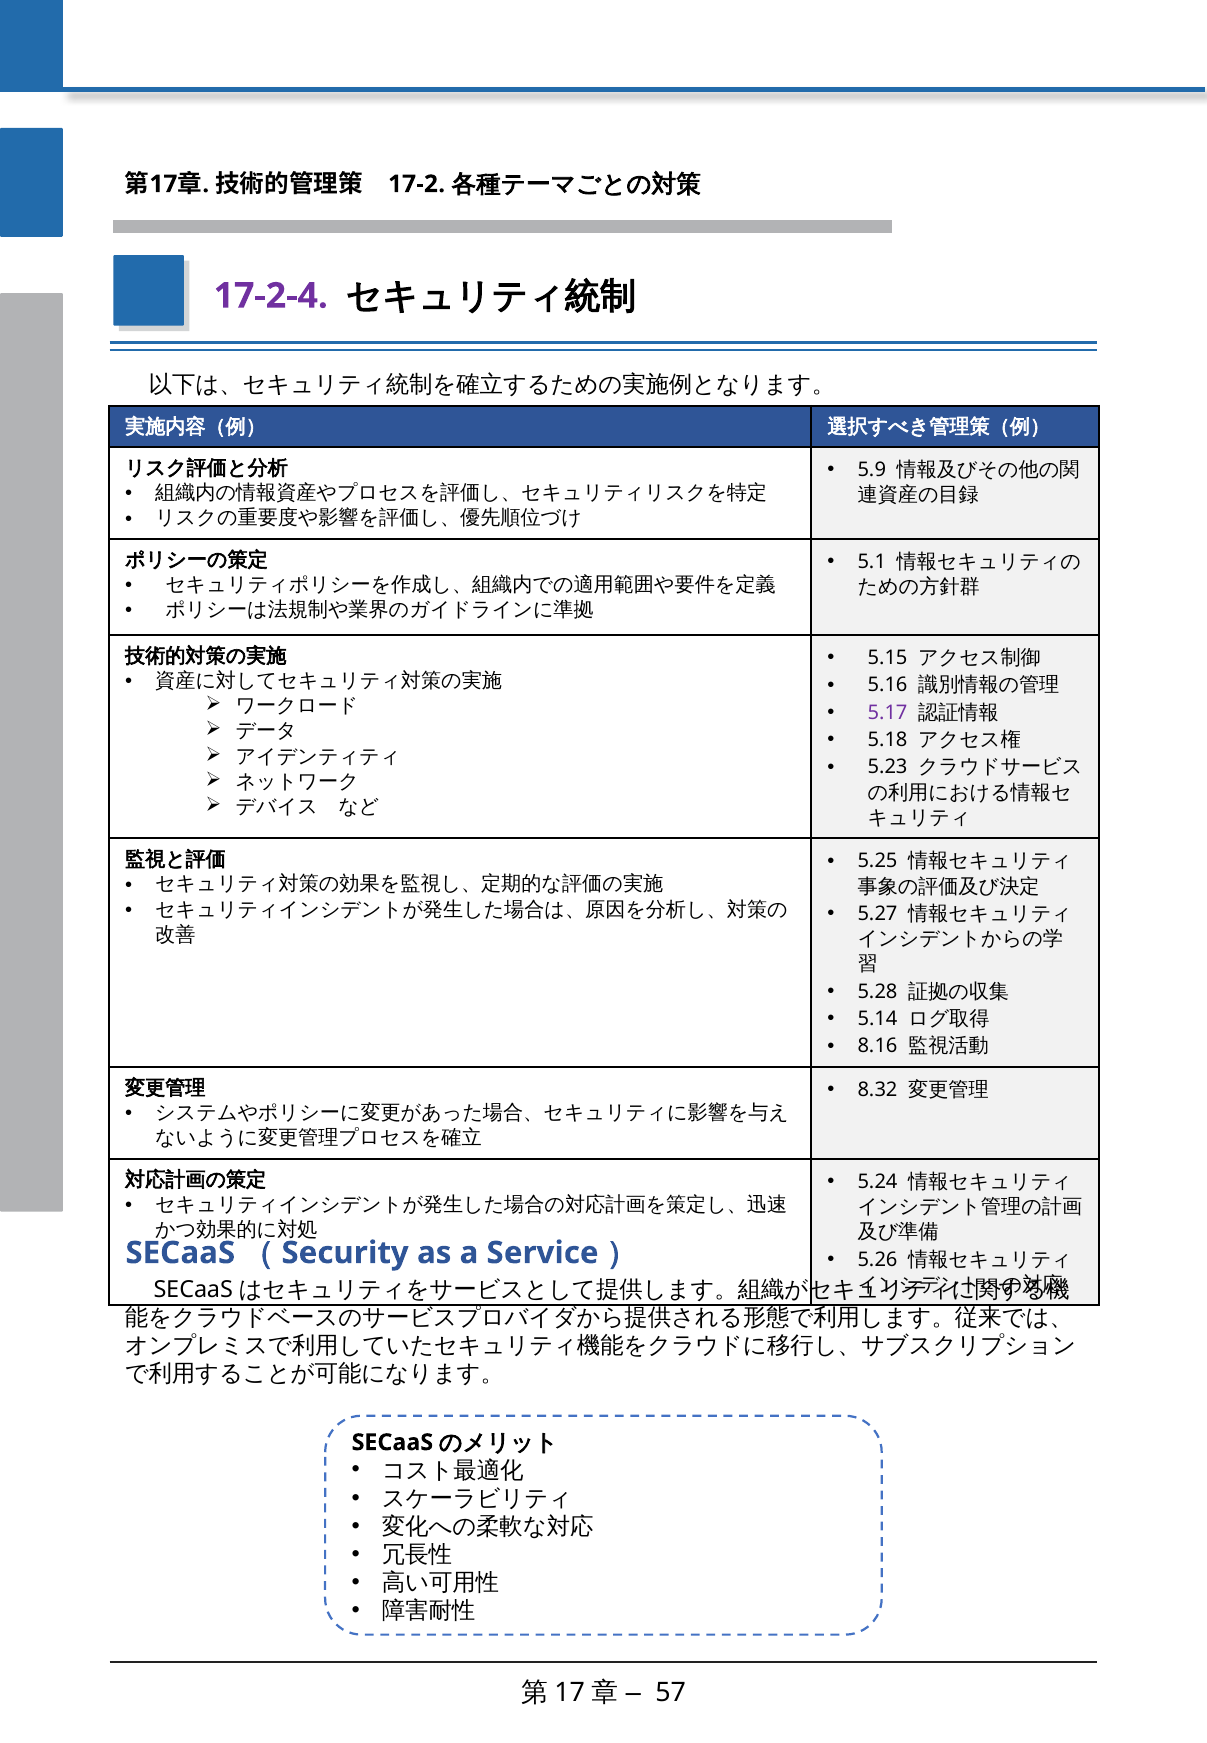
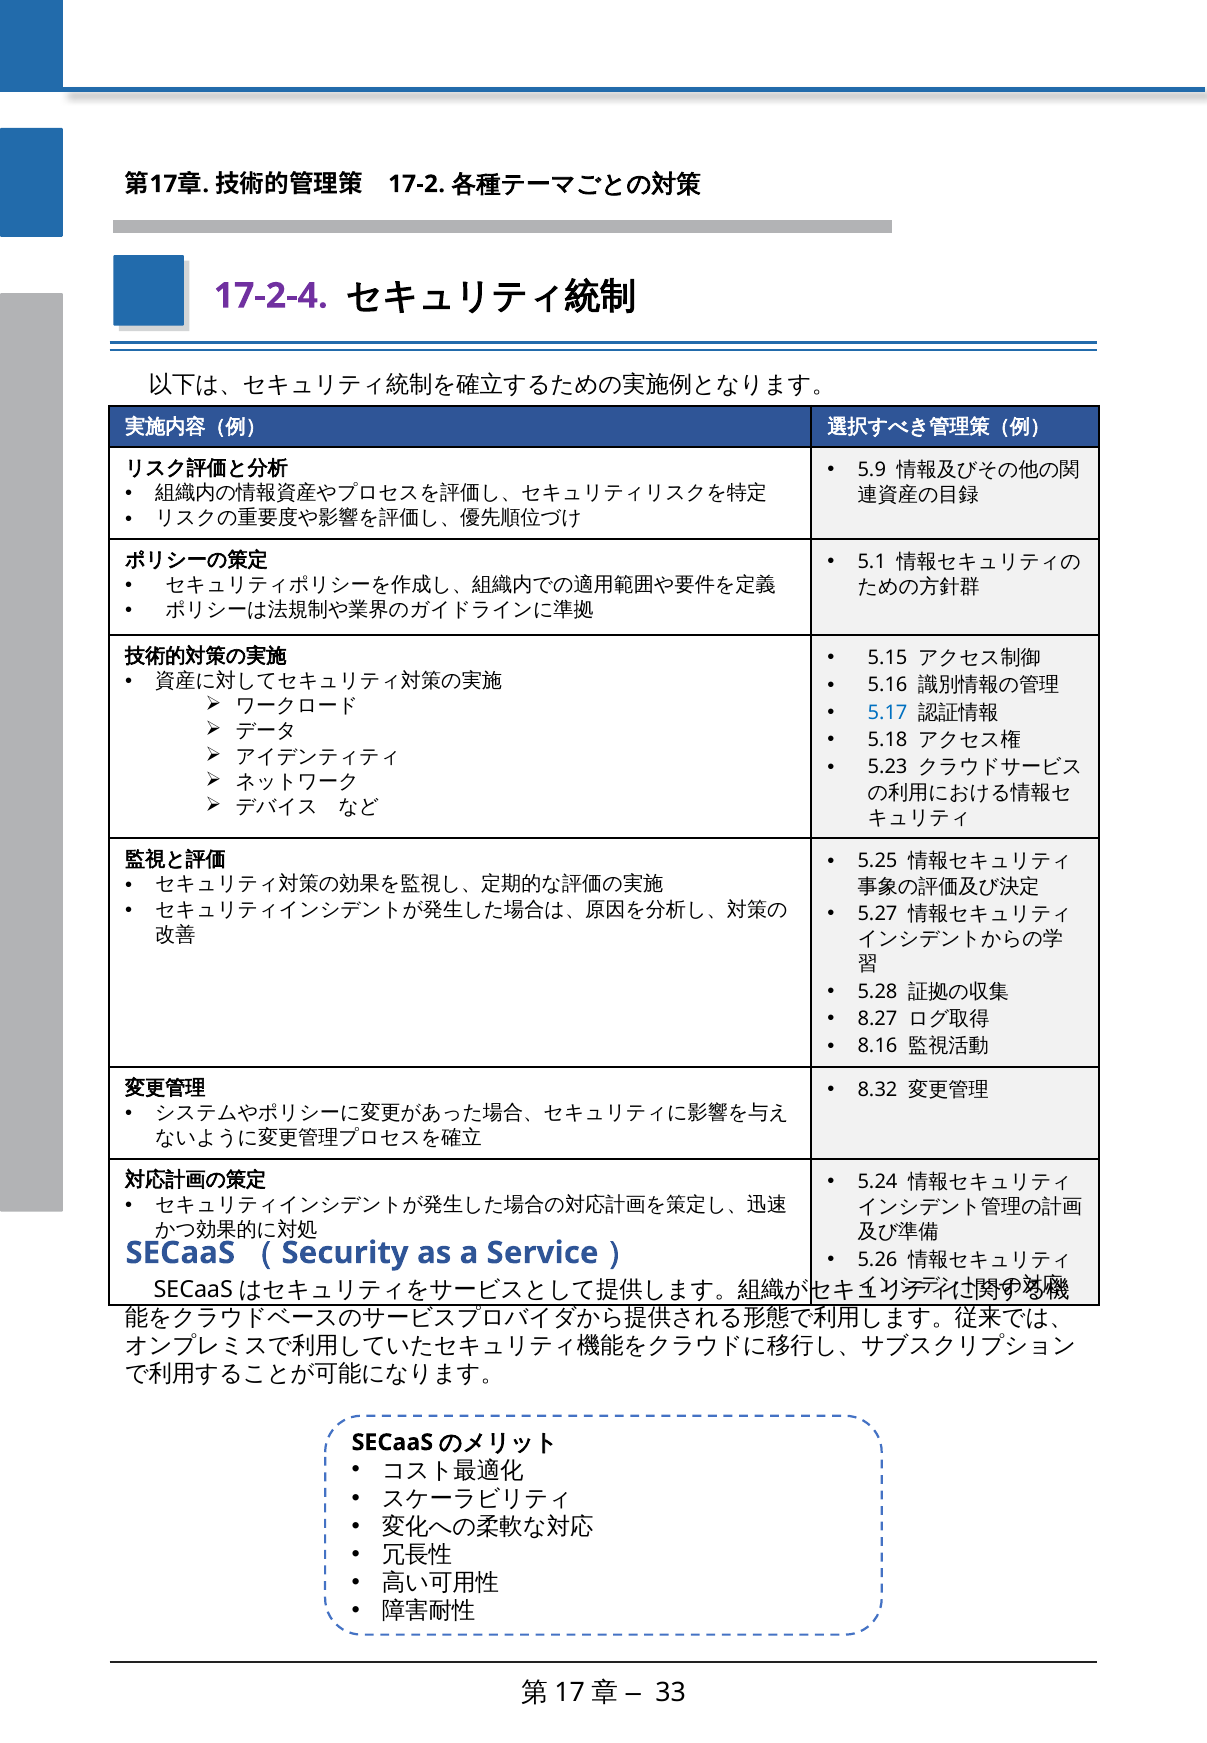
5.17 colour: purple -> blue
5.14: 5.14 -> 8.27
57: 57 -> 33
